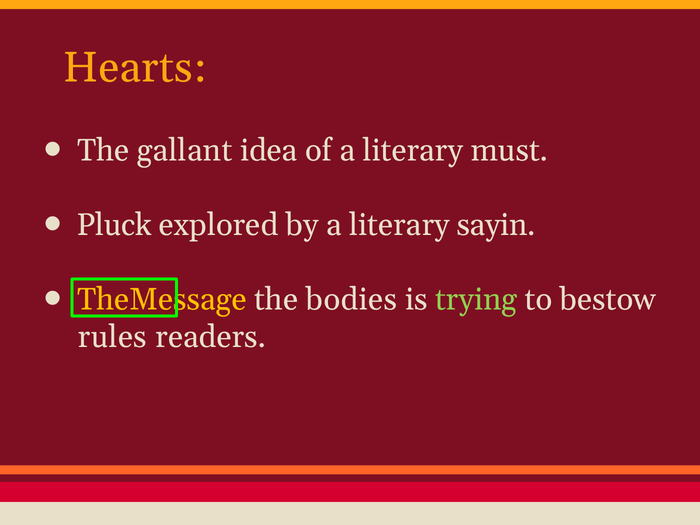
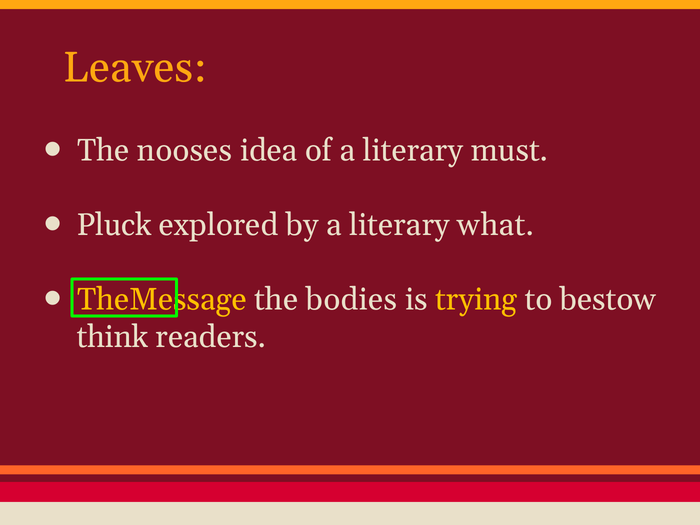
Hearts: Hearts -> Leaves
gallant: gallant -> nooses
sayin: sayin -> what
trying colour: light green -> yellow
rules: rules -> think
